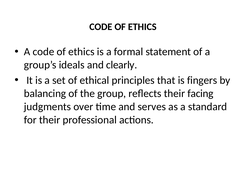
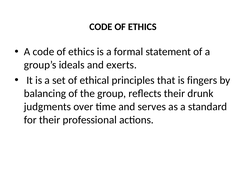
clearly: clearly -> exerts
facing: facing -> drunk
